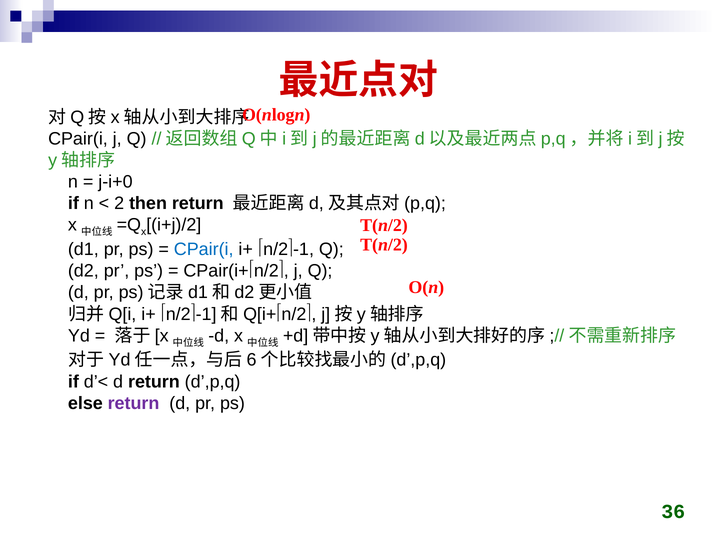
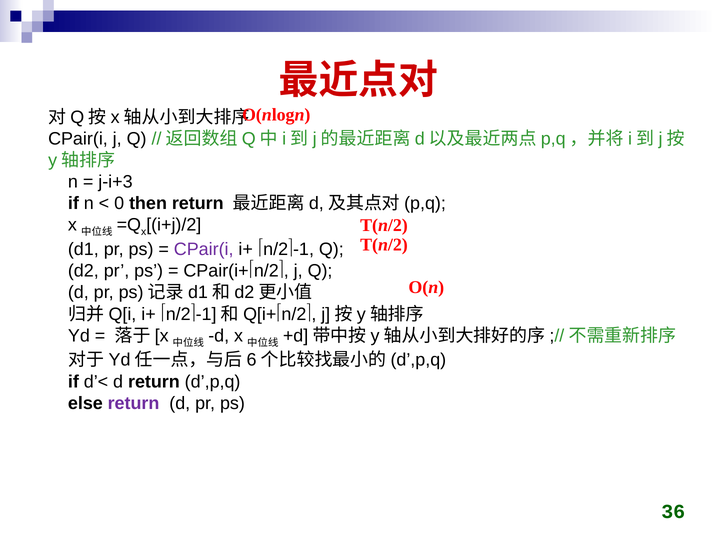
j-i+0: j-i+0 -> j-i+3
2: 2 -> 0
CPair(i at (204, 249) colour: blue -> purple
